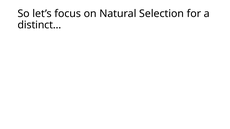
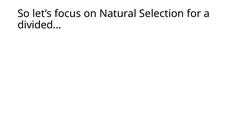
distinct…: distinct… -> divided…
